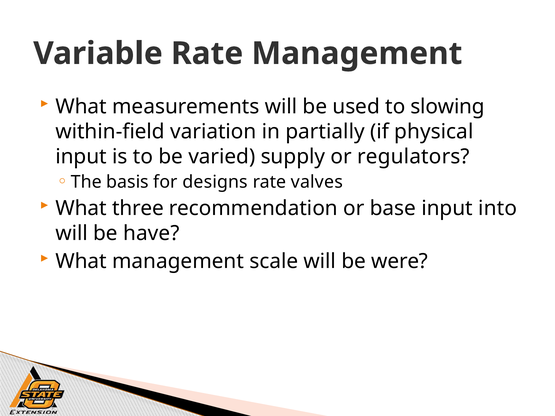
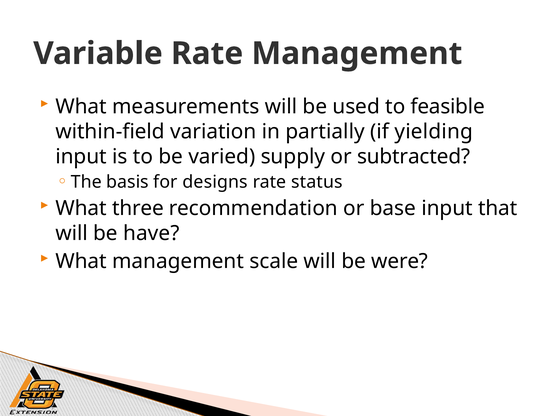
slowing: slowing -> feasible
physical: physical -> yielding
regulators: regulators -> subtracted
valves: valves -> status
into: into -> that
